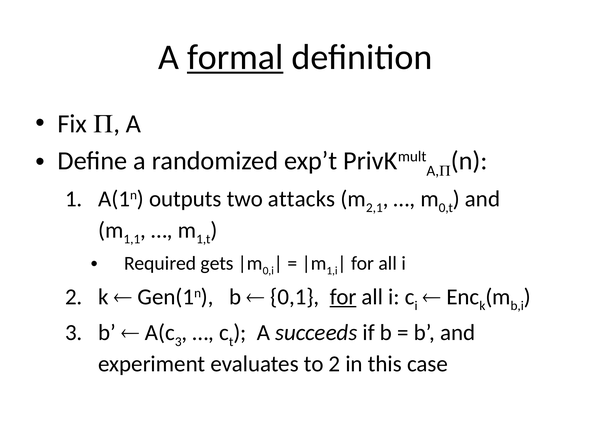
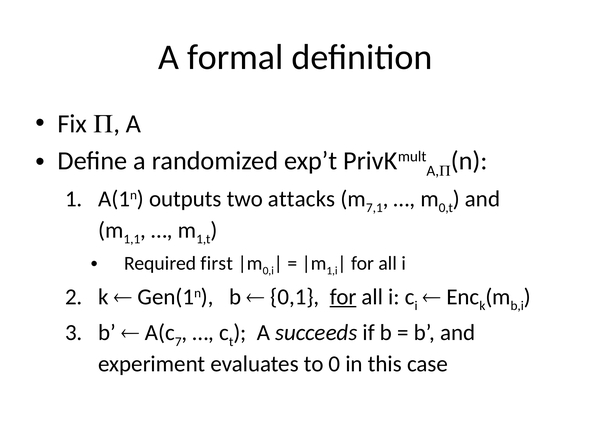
formal underline: present -> none
2,1: 2,1 -> 7,1
gets: gets -> first
3 at (178, 342): 3 -> 7
to 2: 2 -> 0
